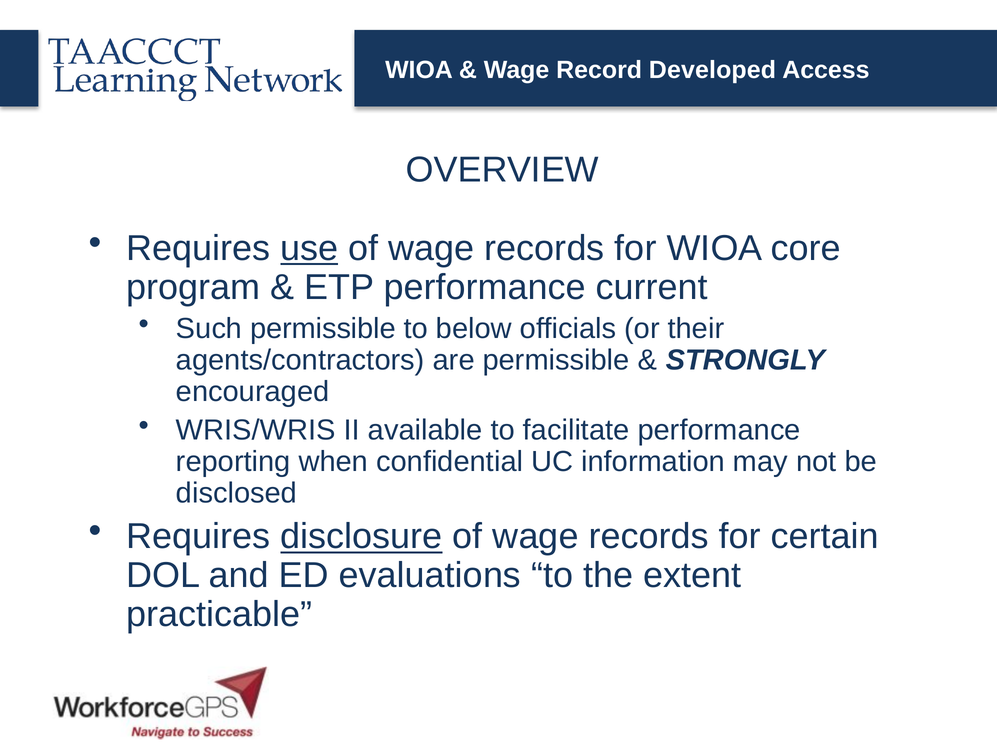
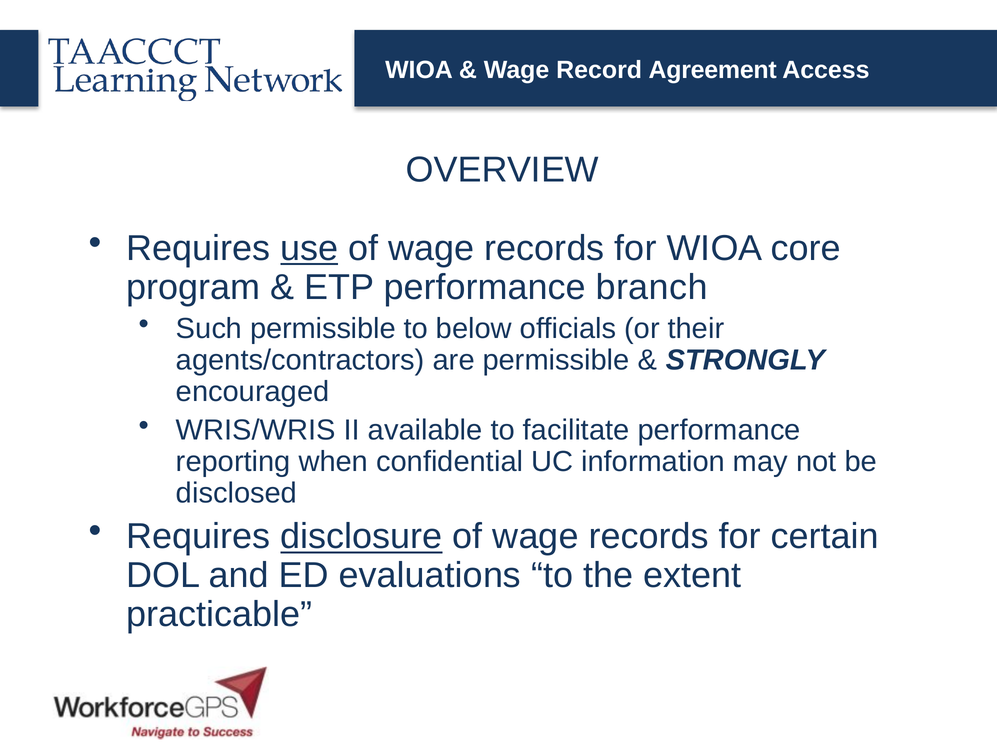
Developed: Developed -> Agreement
current: current -> branch
